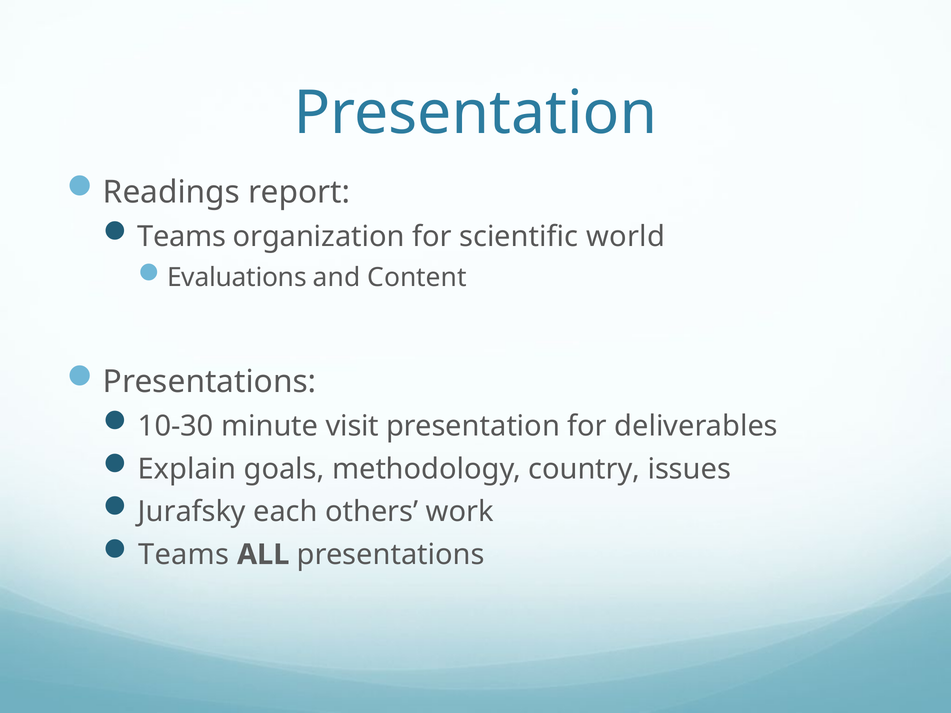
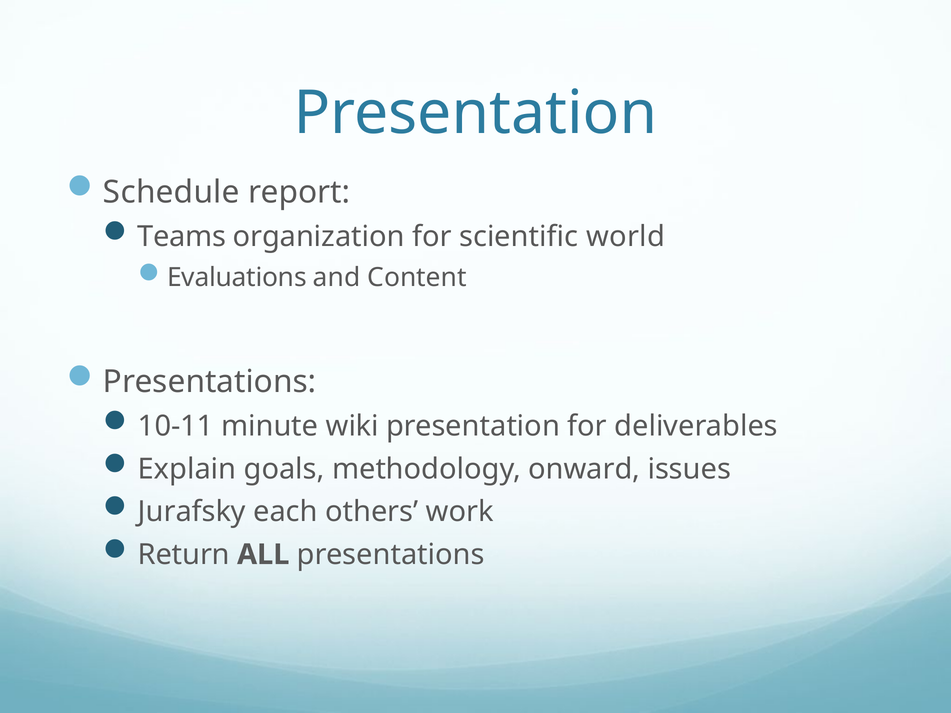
Readings: Readings -> Schedule
10-30: 10-30 -> 10-11
visit: visit -> wiki
country: country -> onward
Teams at (184, 555): Teams -> Return
